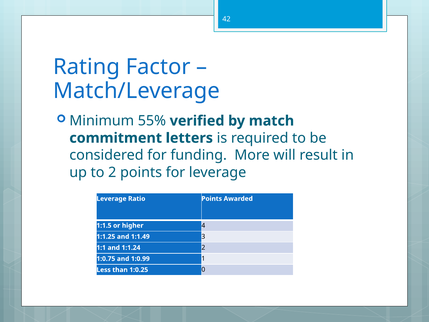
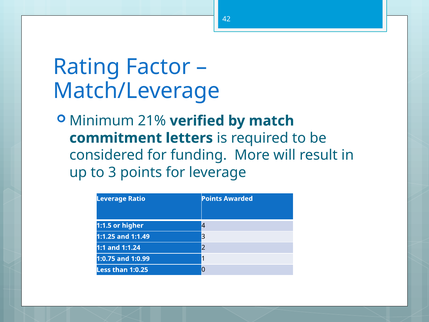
55%: 55% -> 21%
to 2: 2 -> 3
